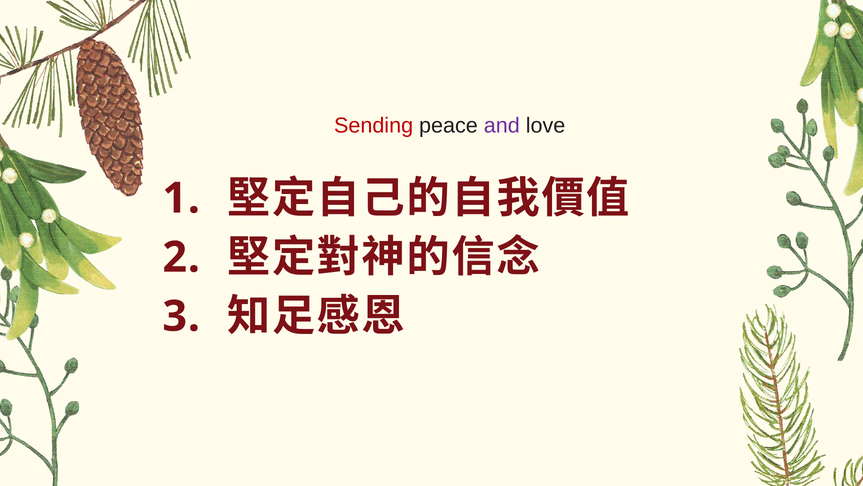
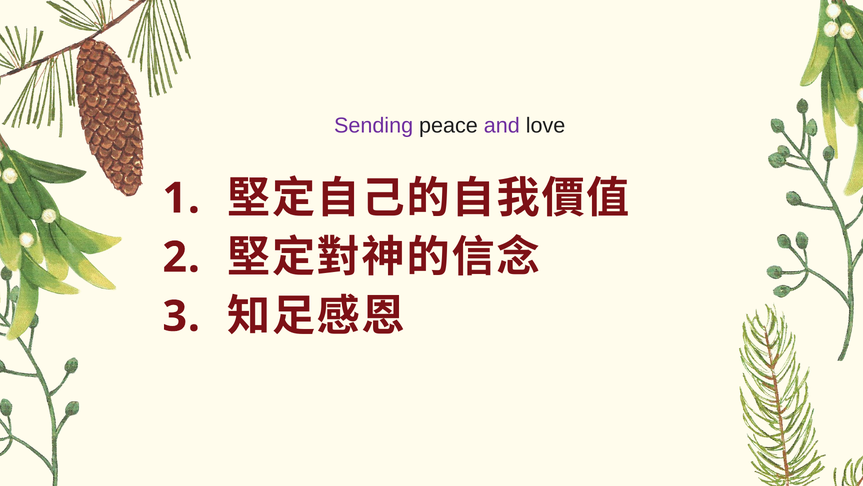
Sending colour: red -> purple
